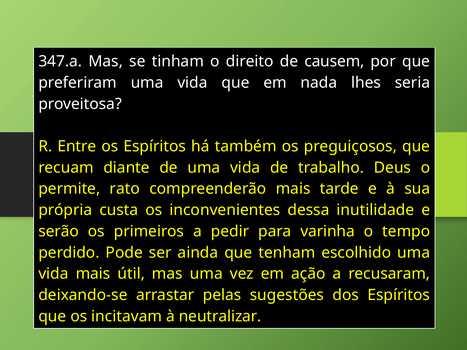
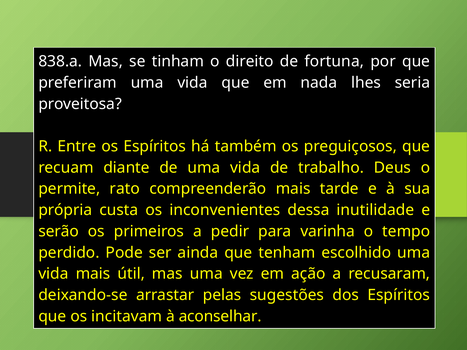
347.a: 347.a -> 838.a
causem: causem -> fortuna
neutralizar: neutralizar -> aconselhar
